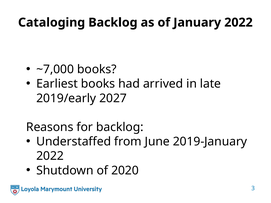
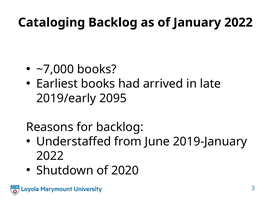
2027: 2027 -> 2095
